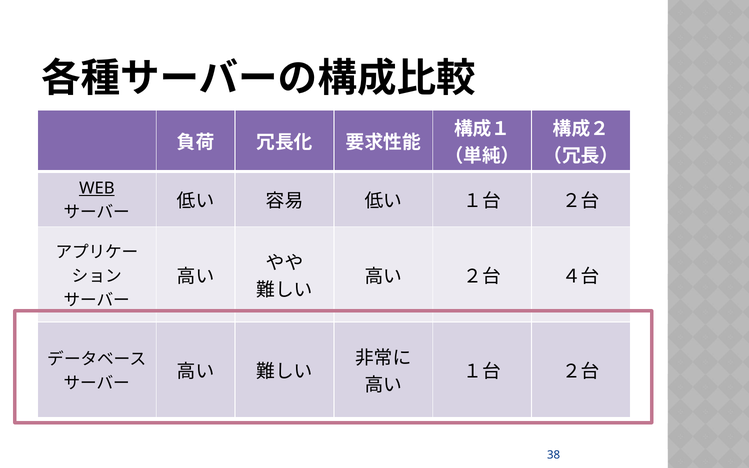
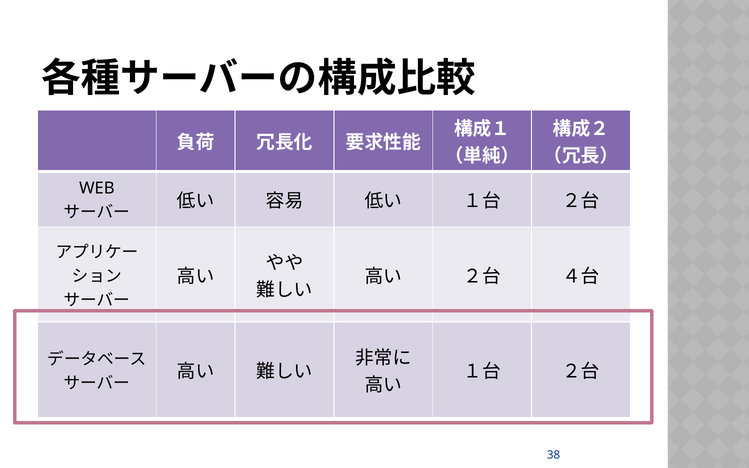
WEB underline: present -> none
